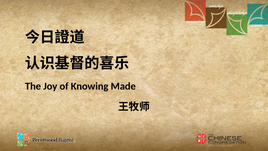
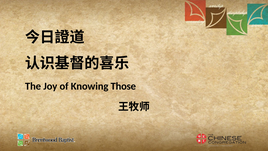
Made: Made -> Those
